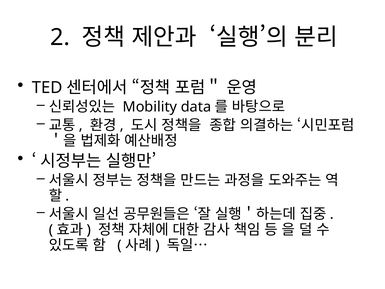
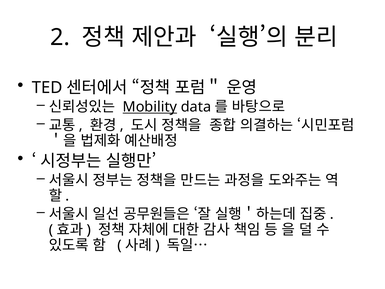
Mobility underline: none -> present
